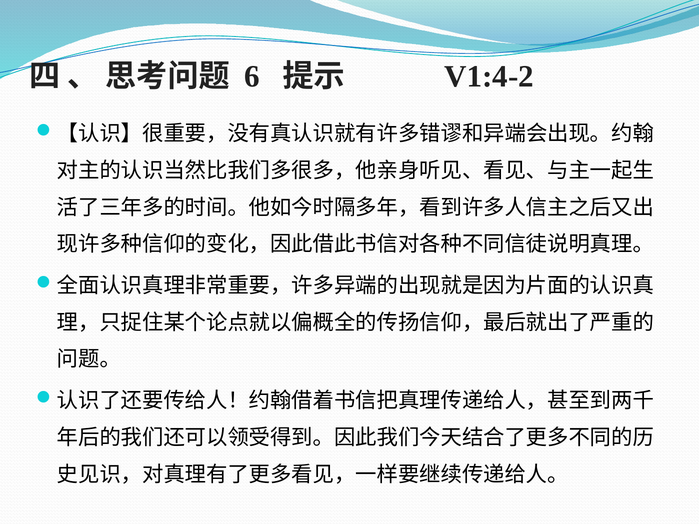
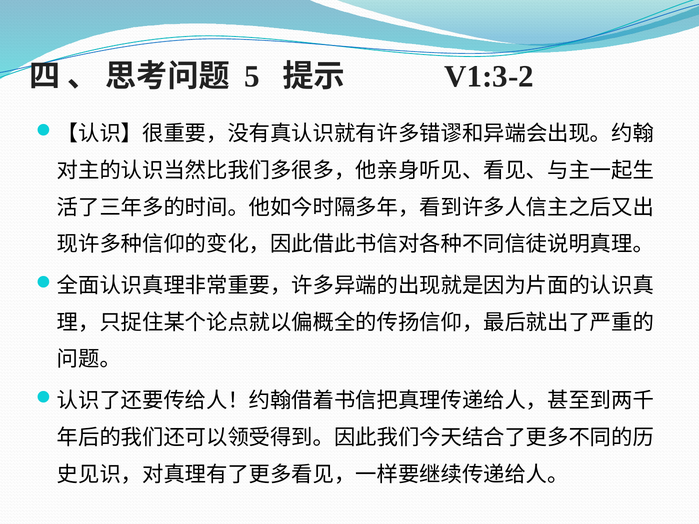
6: 6 -> 5
V1:4-2: V1:4-2 -> V1:3-2
